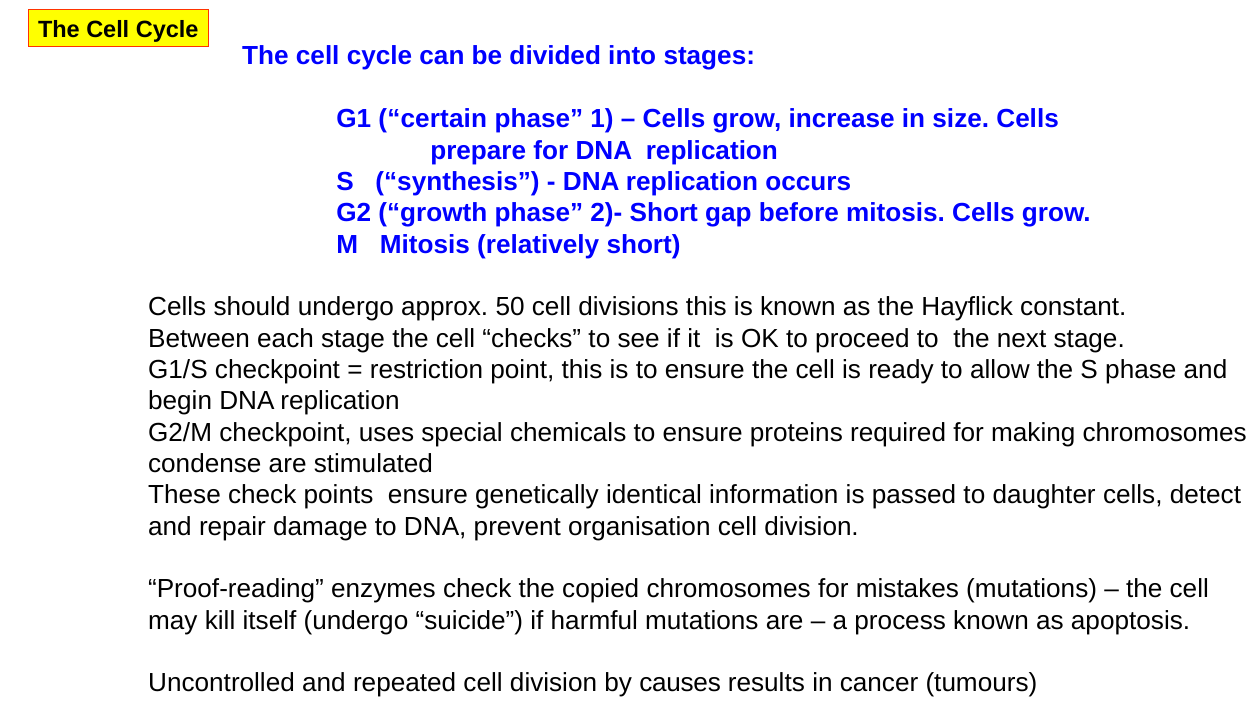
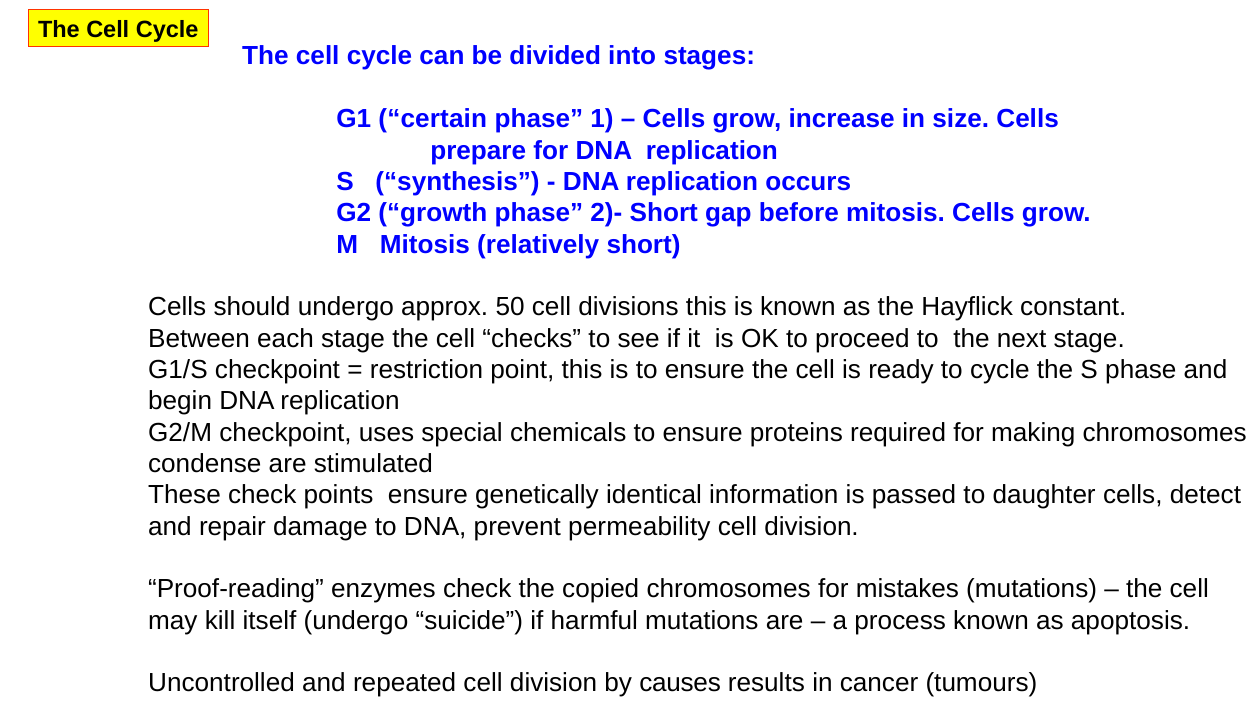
to allow: allow -> cycle
organisation: organisation -> permeability
